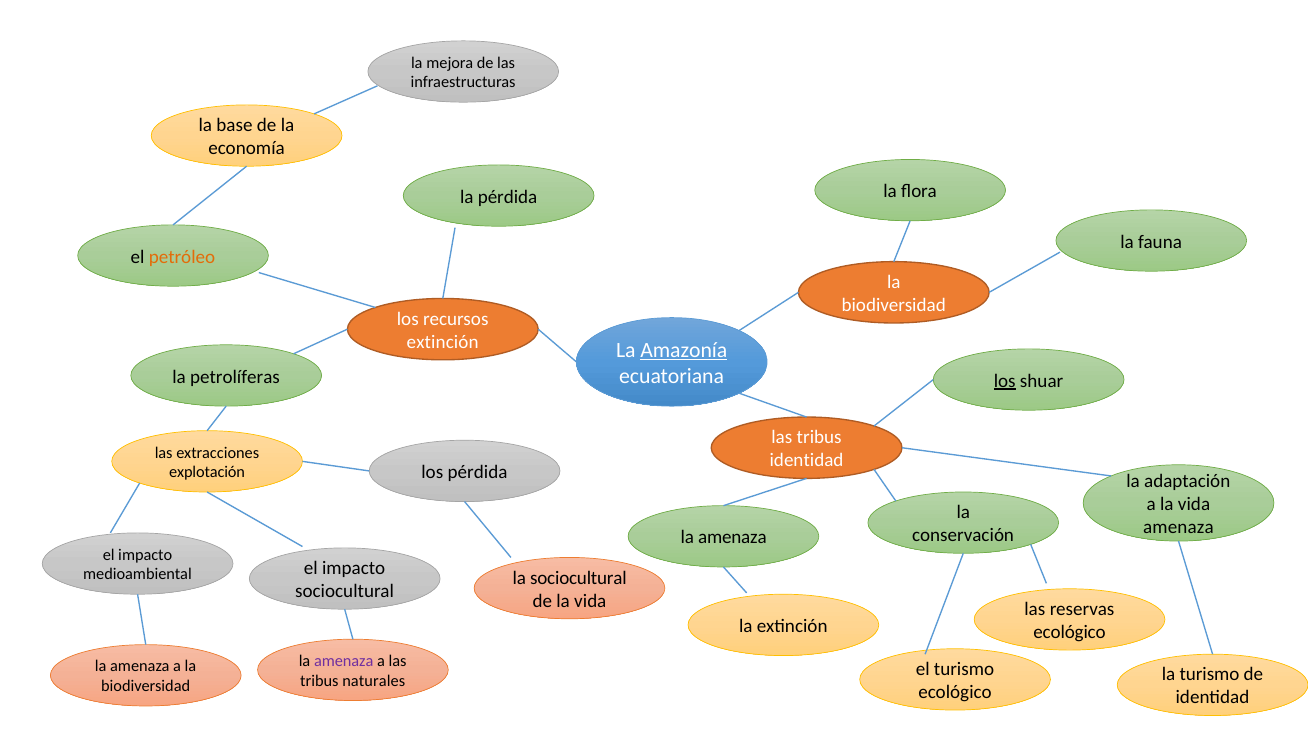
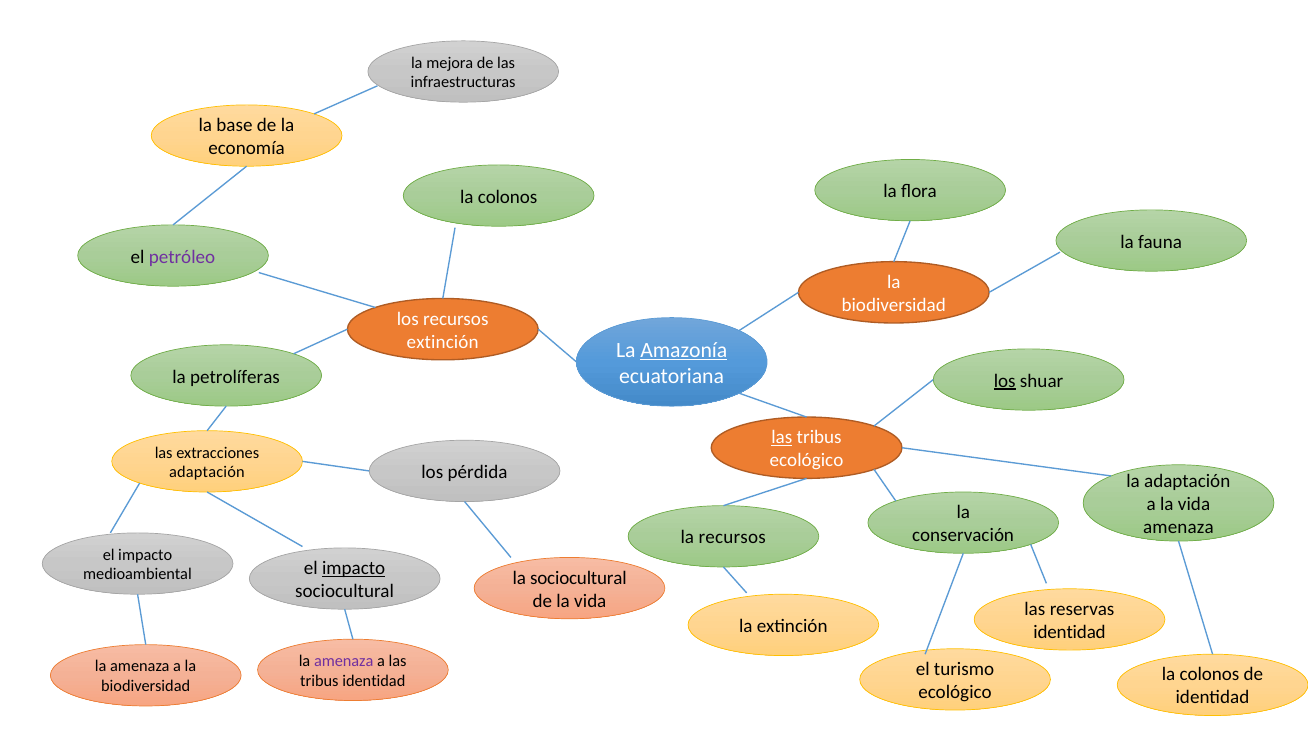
pérdida at (507, 197): pérdida -> colonos
petróleo colour: orange -> purple
las at (782, 437) underline: none -> present
identidad at (807, 460): identidad -> ecológico
explotación at (207, 472): explotación -> adaptación
amenaza at (732, 537): amenaza -> recursos
impacto at (354, 568) underline: none -> present
ecológico at (1070, 632): ecológico -> identidad
turismo at (1210, 674): turismo -> colonos
tribus naturales: naturales -> identidad
